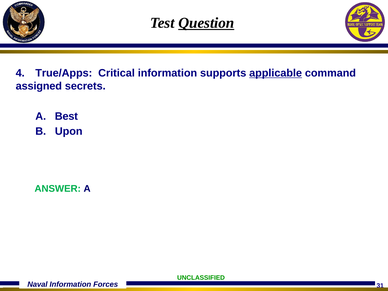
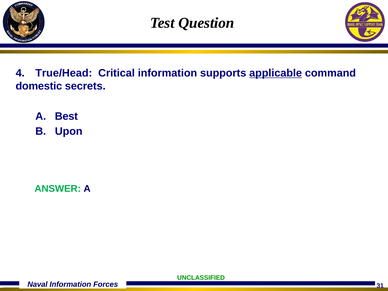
Question underline: present -> none
True/Apps: True/Apps -> True/Head
assigned: assigned -> domestic
